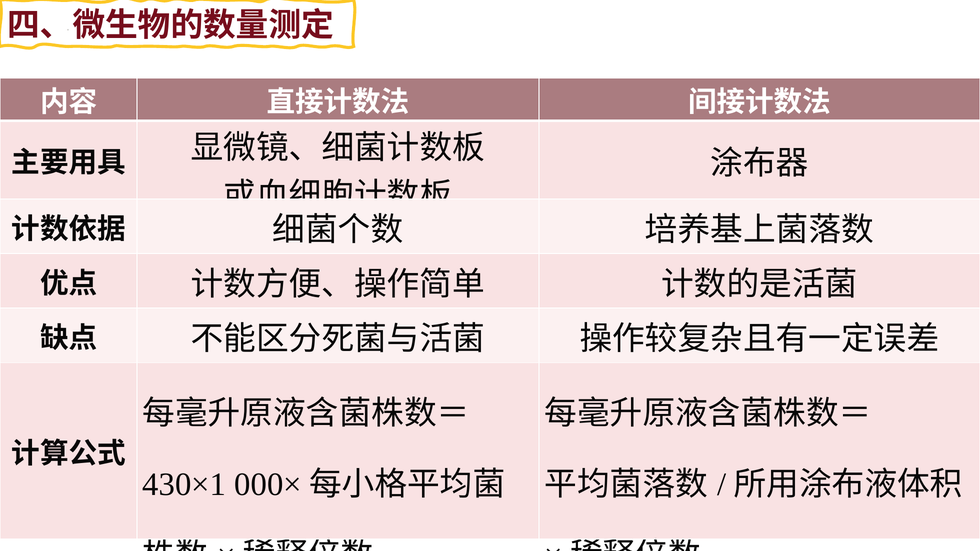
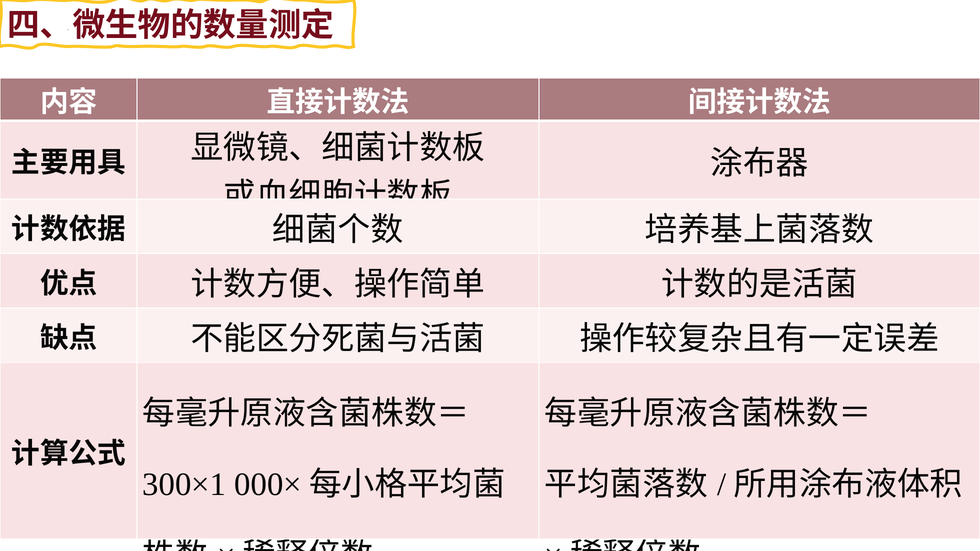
430×1: 430×1 -> 300×1
